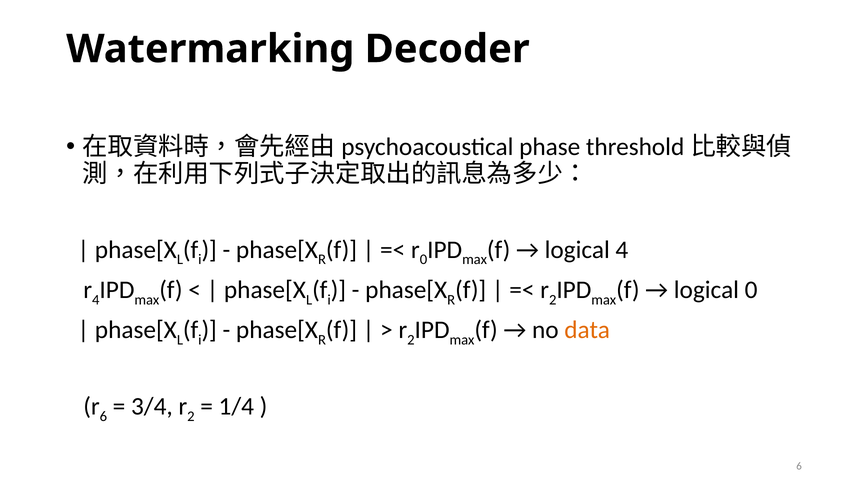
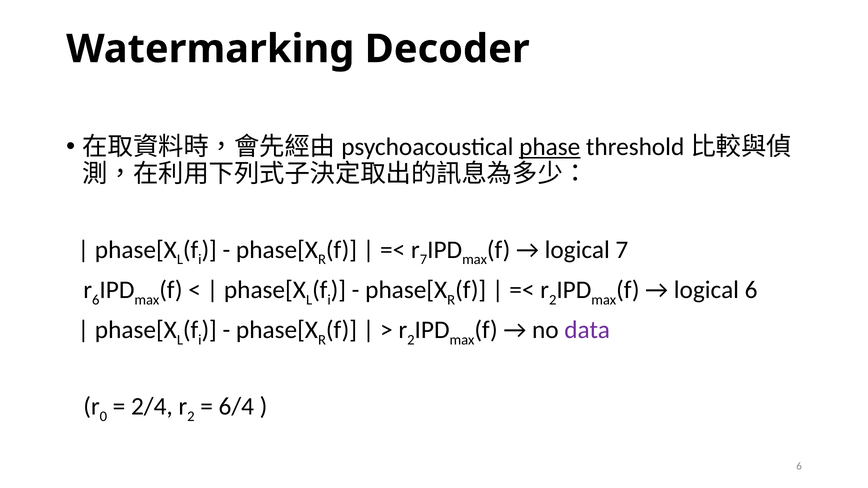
phase underline: none -> present
0 at (424, 260): 0 -> 7
logical 4: 4 -> 7
4 at (96, 300): 4 -> 6
logical 0: 0 -> 6
data colour: orange -> purple
6 at (103, 417): 6 -> 0
3/4: 3/4 -> 2/4
1/4: 1/4 -> 6/4
